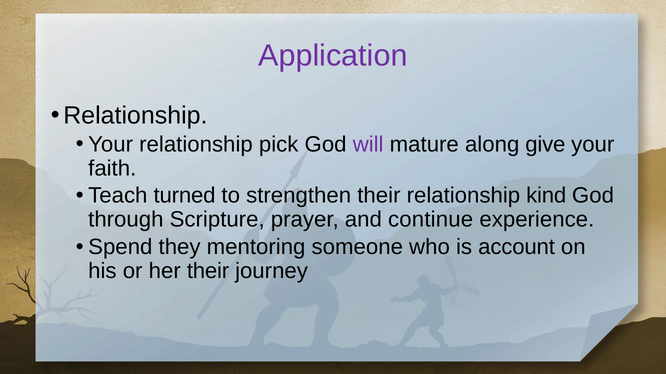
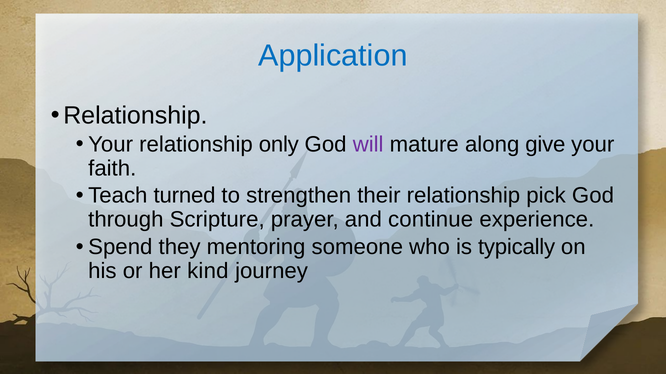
Application colour: purple -> blue
pick: pick -> only
kind: kind -> pick
account: account -> typically
her their: their -> kind
